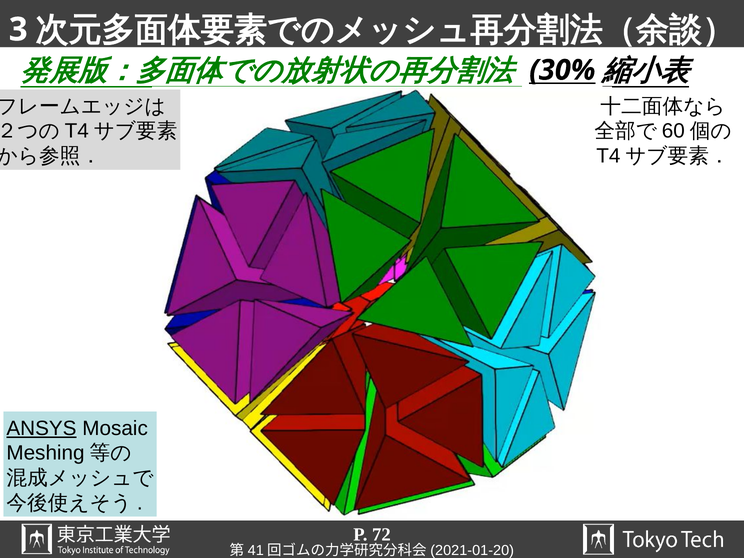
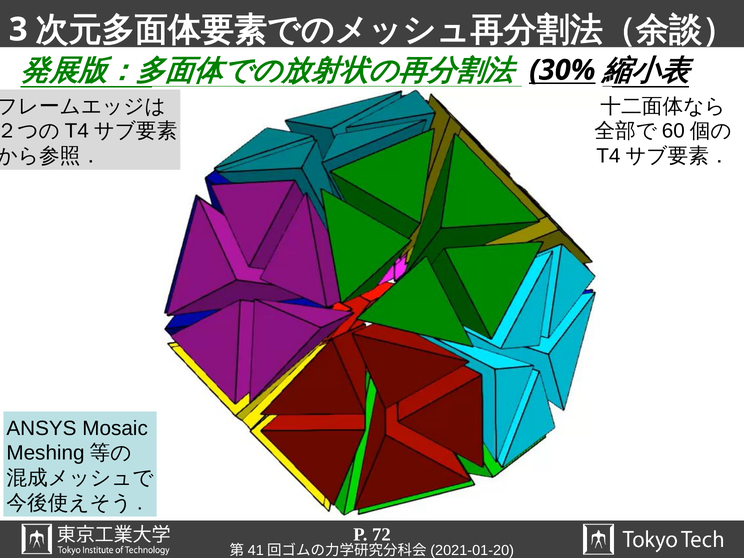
ANSYS underline: present -> none
